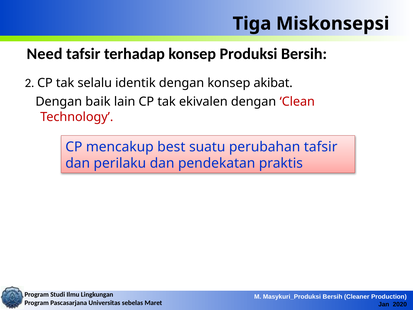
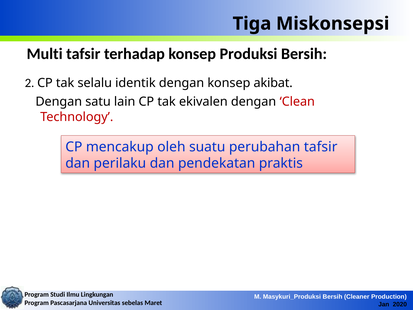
Need: Need -> Multi
baik: baik -> satu
best: best -> oleh
